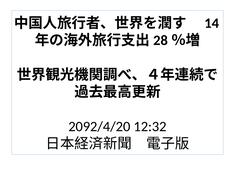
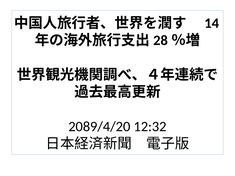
2092/4/20: 2092/4/20 -> 2089/4/20
